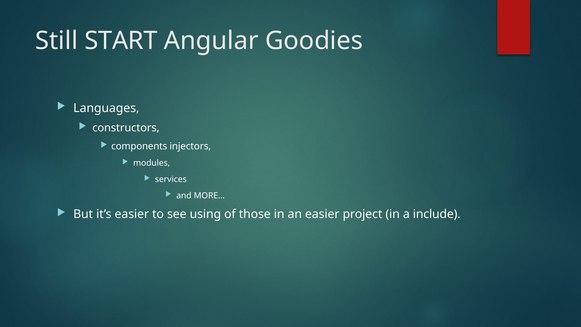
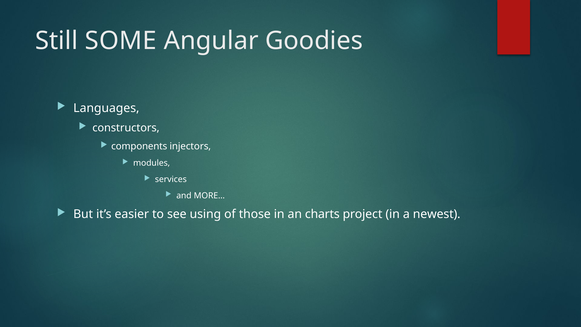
START: START -> SOME
an easier: easier -> charts
include: include -> newest
